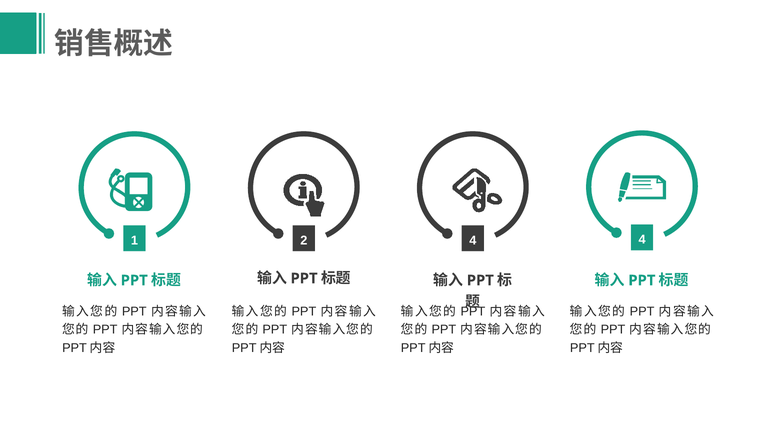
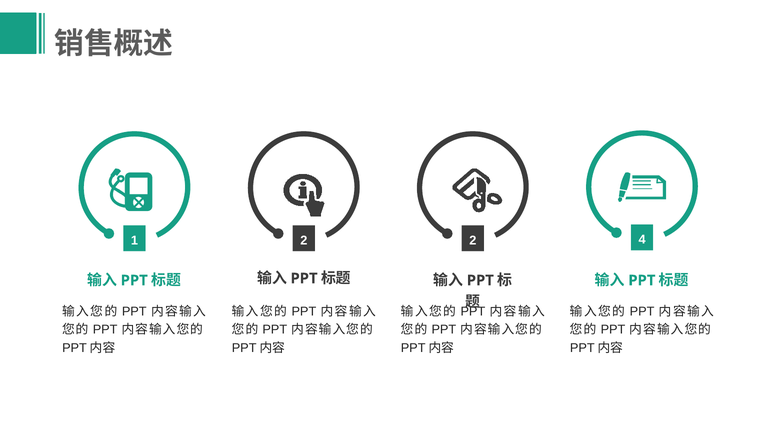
2 4: 4 -> 2
